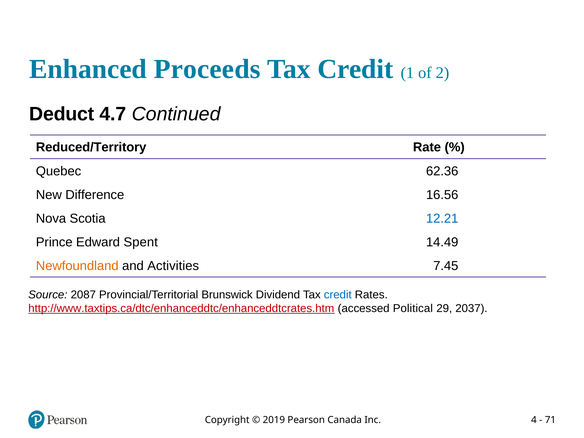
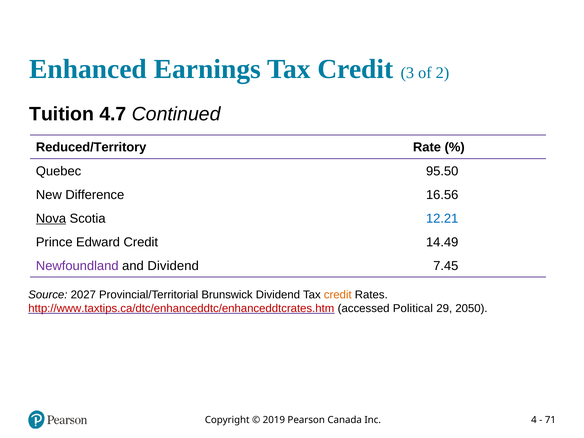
Proceeds: Proceeds -> Earnings
1: 1 -> 3
Deduct: Deduct -> Tuition
62.36: 62.36 -> 95.50
Nova underline: none -> present
Edward Spent: Spent -> Credit
Newfoundland colour: orange -> purple
and Activities: Activities -> Dividend
2087: 2087 -> 2027
credit at (338, 295) colour: blue -> orange
2037: 2037 -> 2050
